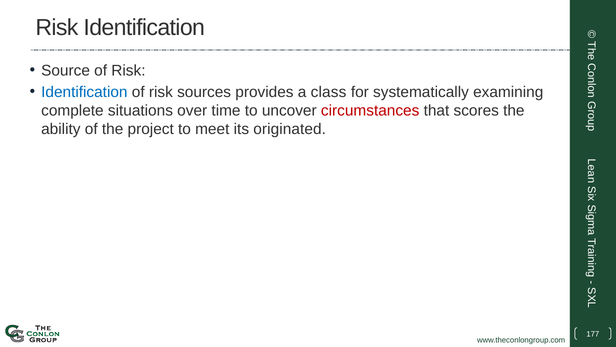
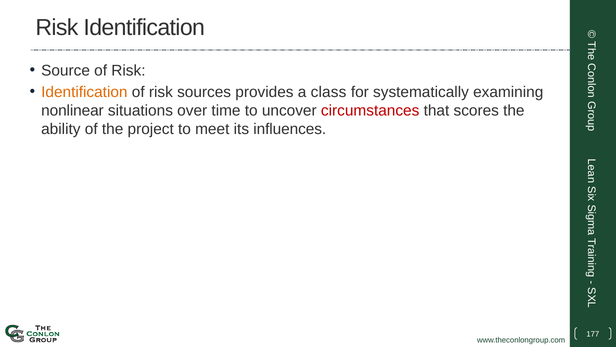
Identification at (84, 92) colour: blue -> orange
complete: complete -> nonlinear
originated: originated -> influences
